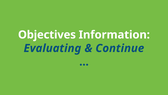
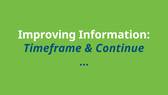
Objectives: Objectives -> Improving
Evaluating: Evaluating -> Timeframe
